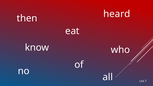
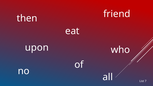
heard: heard -> friend
know: know -> upon
